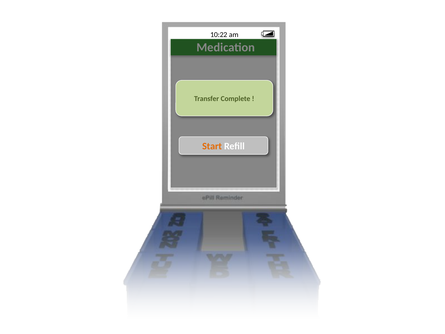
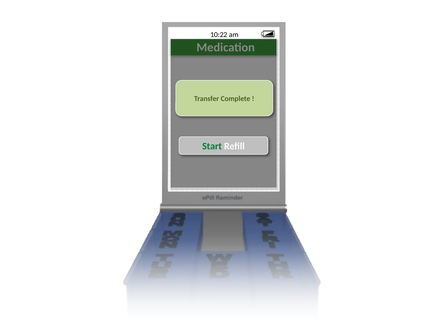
Start colour: orange -> green
